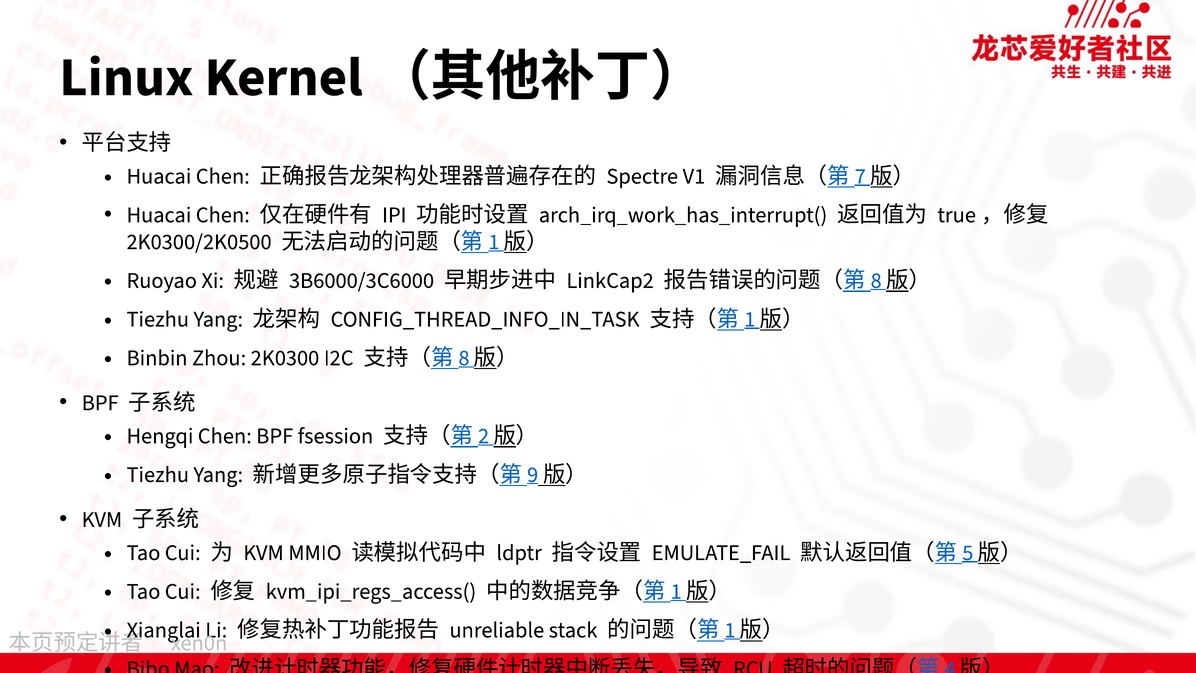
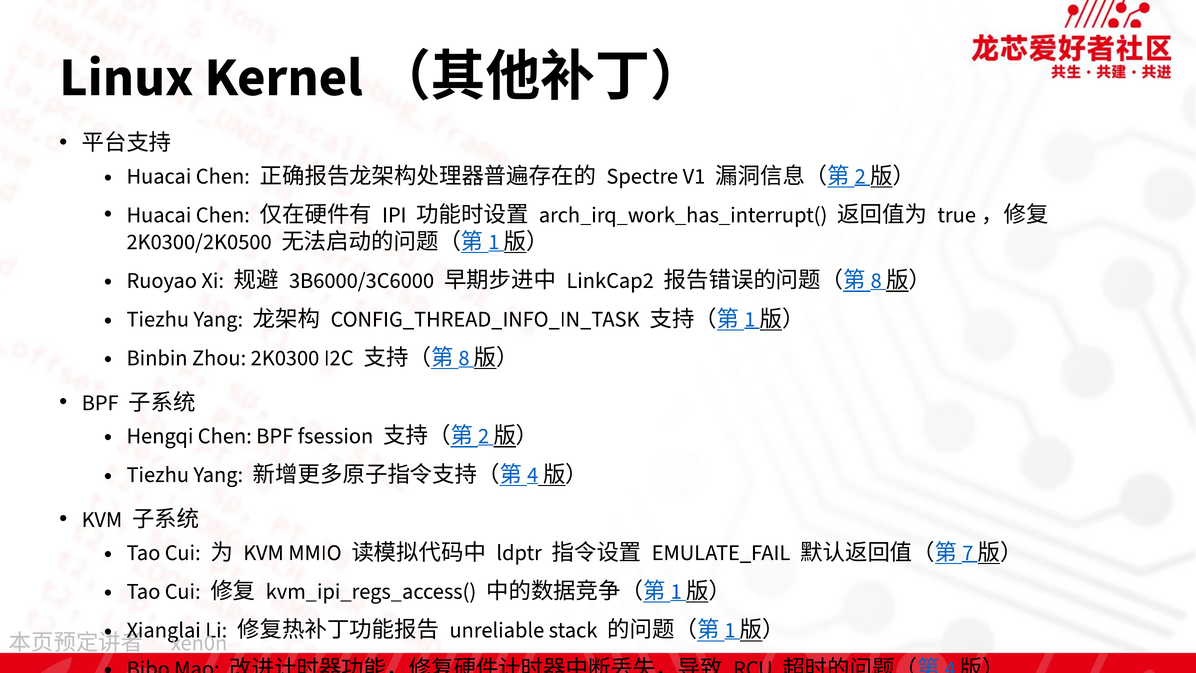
7 at (860, 176): 7 -> 2
9 at (533, 474): 9 -> 4
5: 5 -> 7
